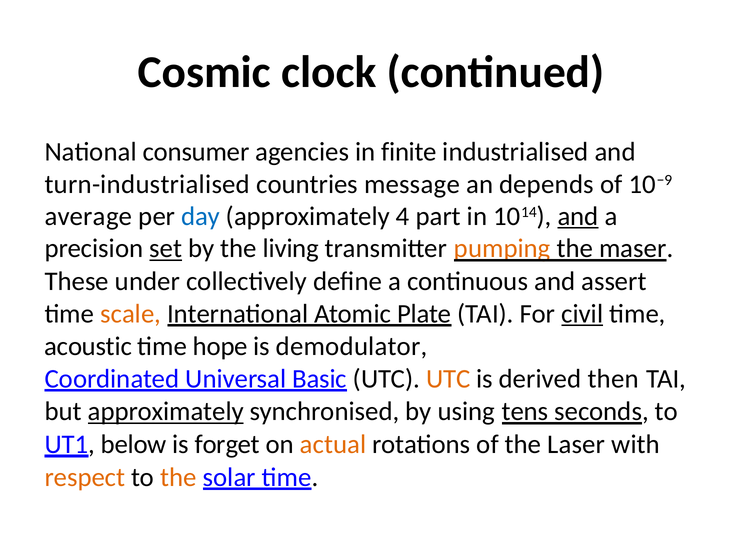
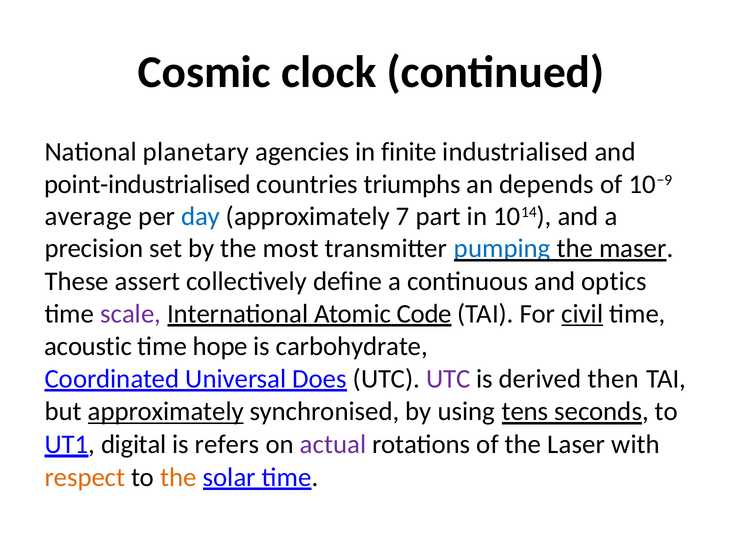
consumer: consumer -> planetary
turn-industrialised: turn-industrialised -> point-industrialised
message: message -> triumphs
4: 4 -> 7
and at (578, 216) underline: present -> none
set underline: present -> none
living: living -> most
pumping colour: orange -> blue
under: under -> assert
assert: assert -> optics
scale colour: orange -> purple
Plate: Plate -> Code
demodulator: demodulator -> carbohydrate
Basic: Basic -> Does
UTC at (448, 378) colour: orange -> purple
below: below -> digital
forget: forget -> refers
actual colour: orange -> purple
